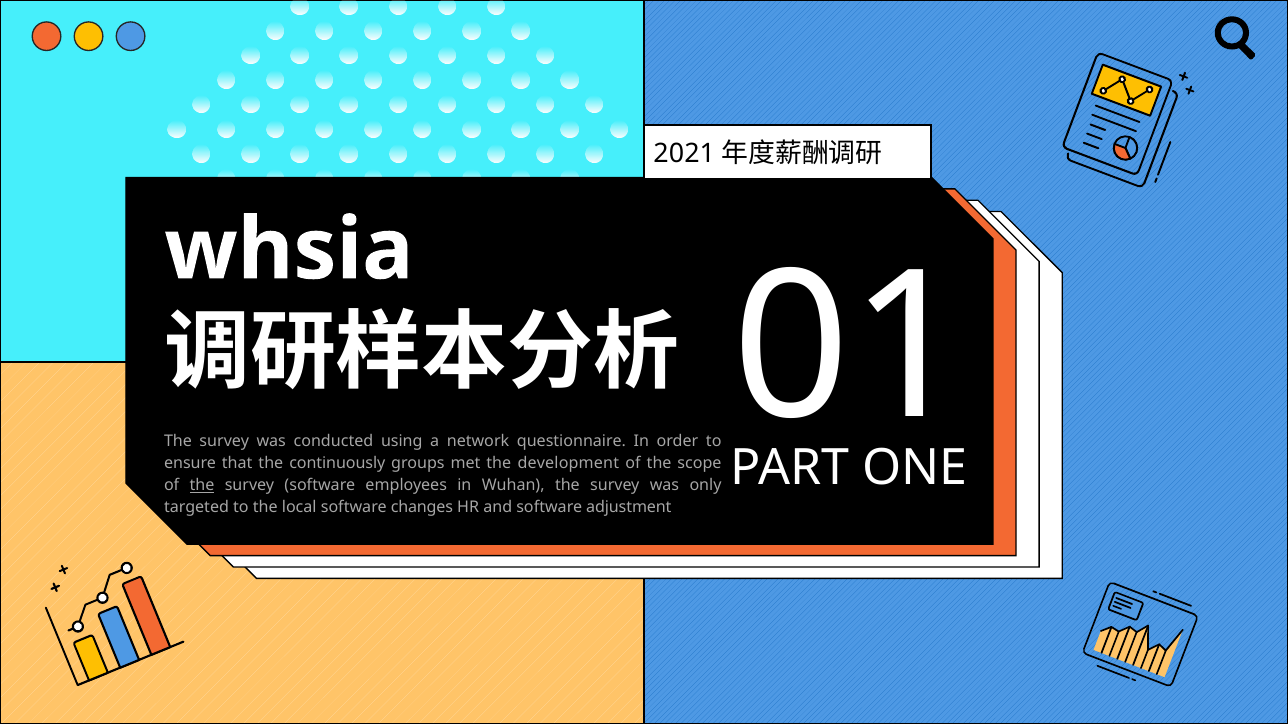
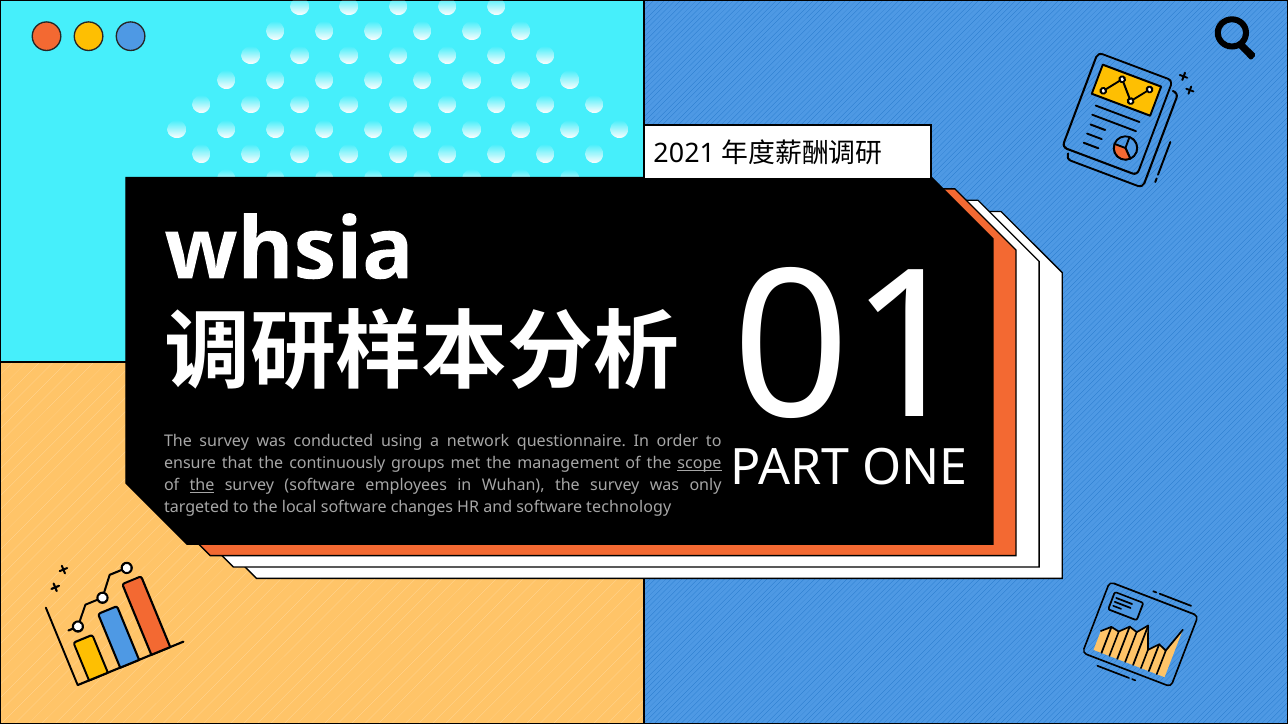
development: development -> management
scope underline: none -> present
adjustment: adjustment -> technology
